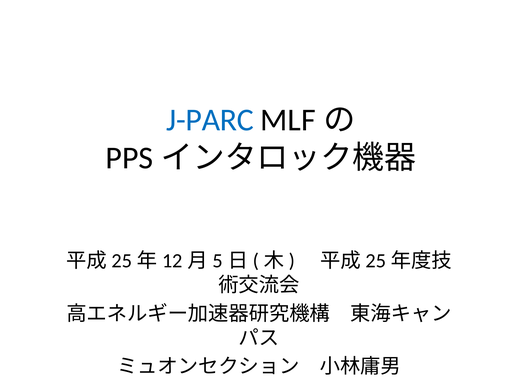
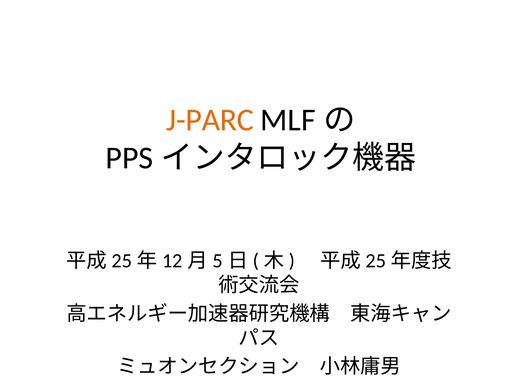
J-PARC colour: blue -> orange
